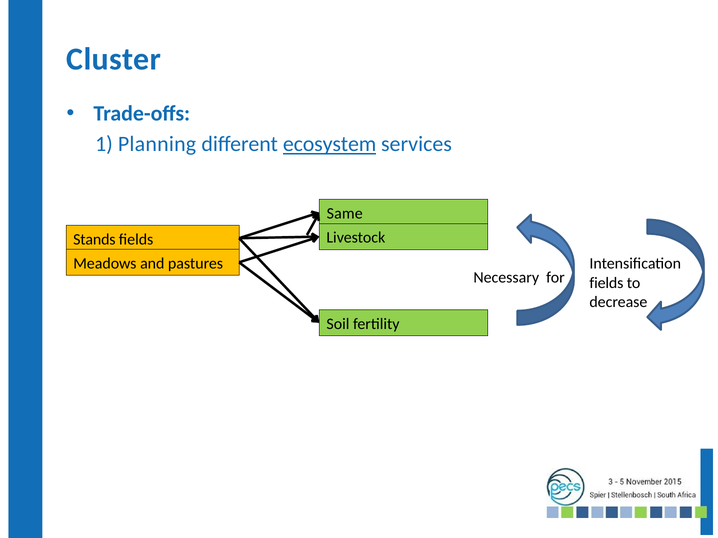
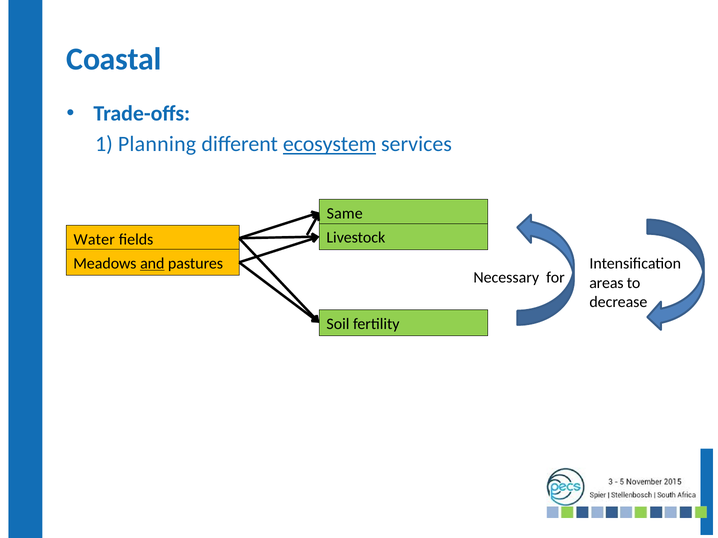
Cluster: Cluster -> Coastal
Stands: Stands -> Water
and underline: none -> present
fields at (606, 283): fields -> areas
